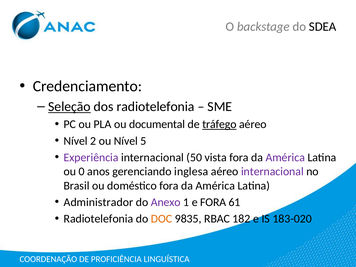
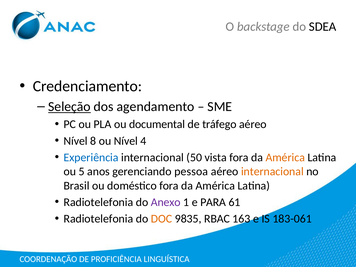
dos radiotelefonia: radiotelefonia -> agendamento
tráfego underline: present -> none
2: 2 -> 8
5: 5 -> 4
Experiência colour: purple -> blue
América at (285, 157) colour: purple -> orange
0: 0 -> 5
inglesa: inglesa -> pessoa
internacional at (272, 172) colour: purple -> orange
Administrador at (98, 202): Administrador -> Radiotelefonia
e FORA: FORA -> PARA
182: 182 -> 163
183-020: 183-020 -> 183-061
